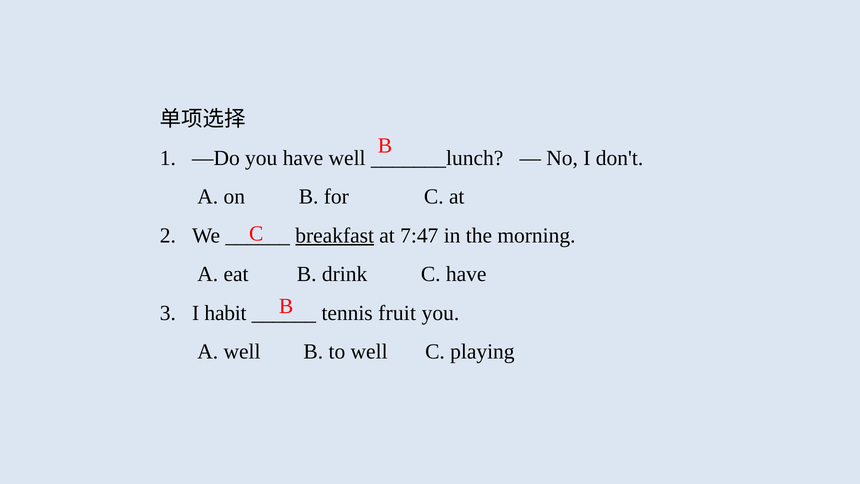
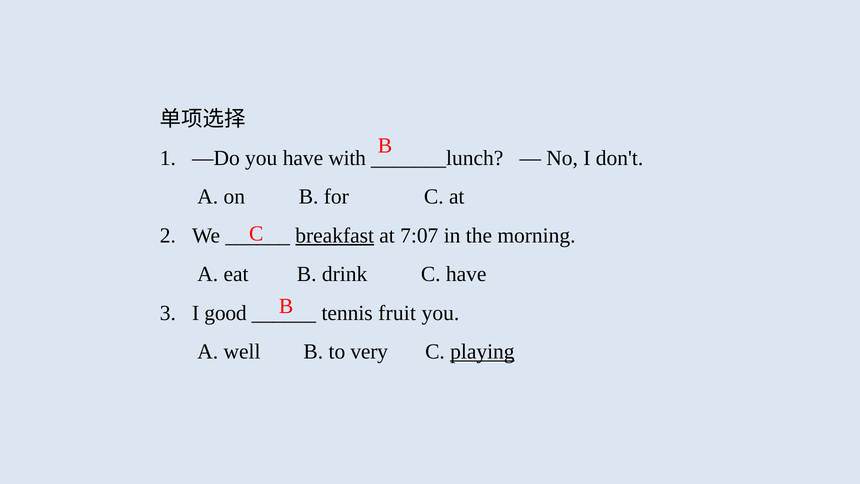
have well: well -> with
7:47: 7:47 -> 7:07
habit: habit -> good
to well: well -> very
playing underline: none -> present
